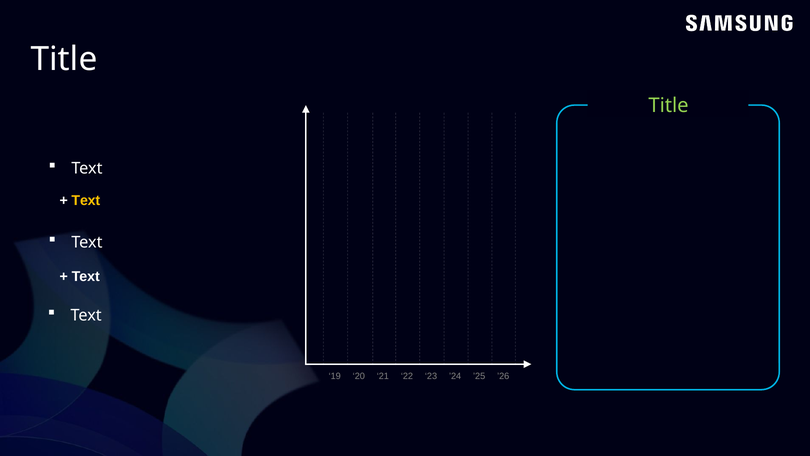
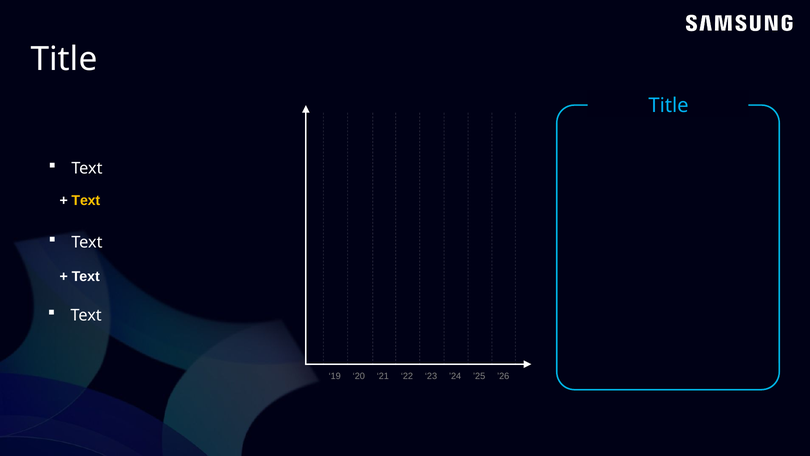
Title at (669, 105) colour: light green -> light blue
